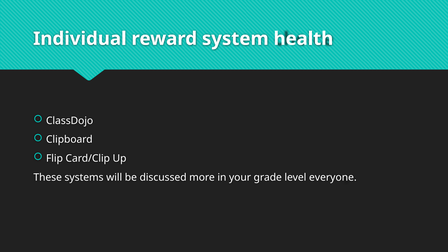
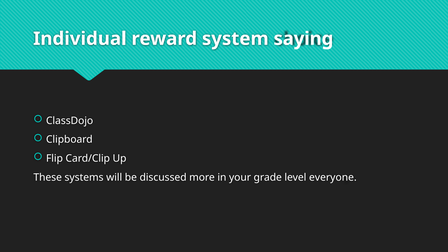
health: health -> saying
